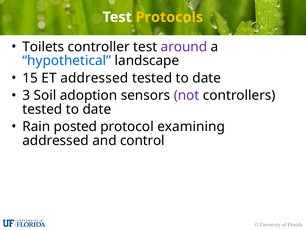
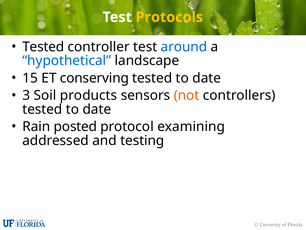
Toilets at (43, 47): Toilets -> Tested
around colour: purple -> blue
ET addressed: addressed -> conserving
adoption: adoption -> products
not colour: purple -> orange
control: control -> testing
